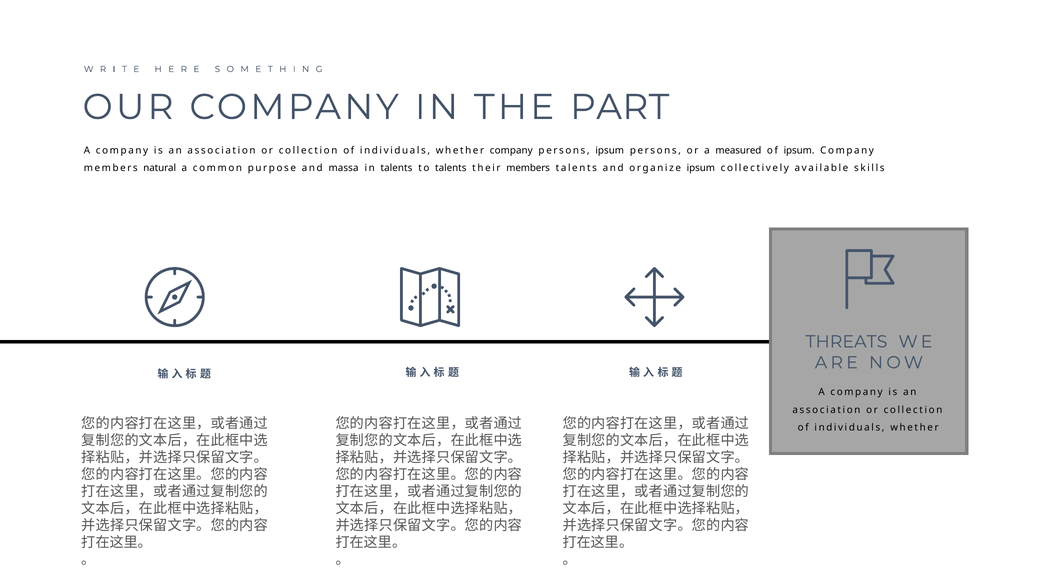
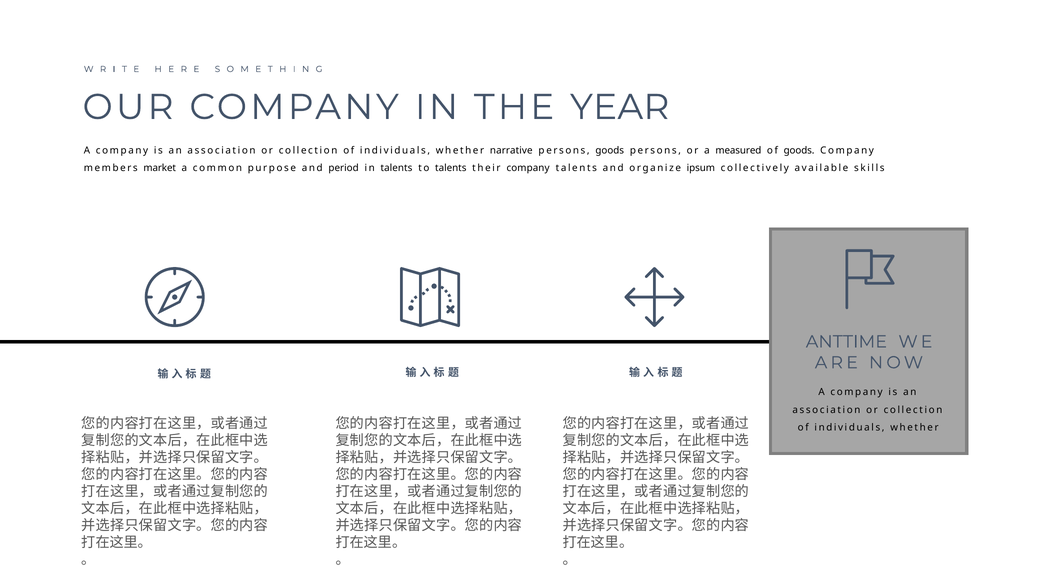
PART: PART -> YEAR
whether company: company -> narrative
persons ipsum: ipsum -> goods
of ipsum: ipsum -> goods
natural: natural -> market
massa: massa -> period
their members: members -> company
THREATS: THREATS -> ANTTIME
